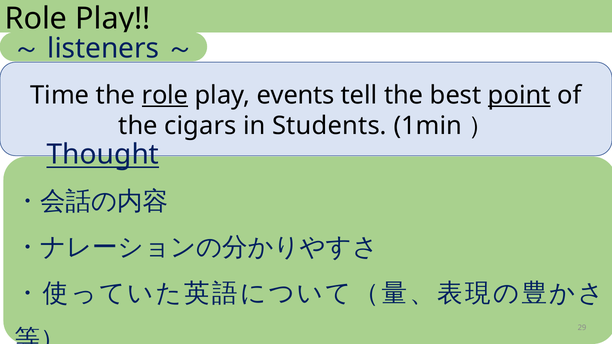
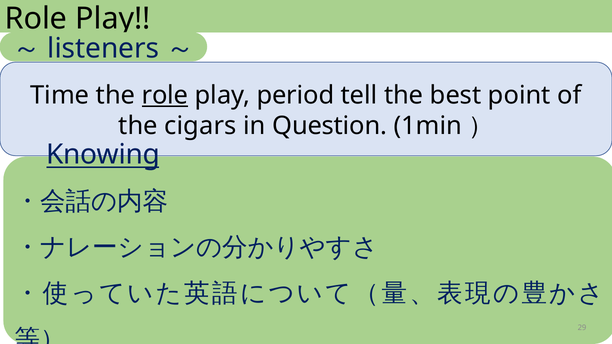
events: events -> period
point underline: present -> none
Students: Students -> Question
Thought: Thought -> Knowing
